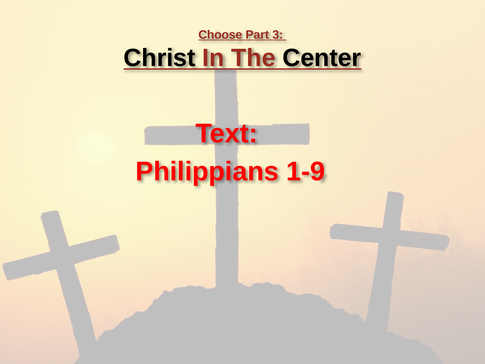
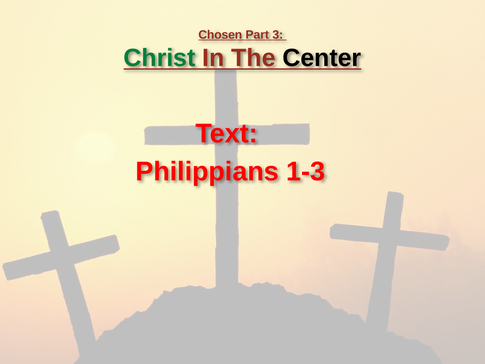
Choose: Choose -> Chosen
Christ colour: black -> green
1-9: 1-9 -> 1-3
